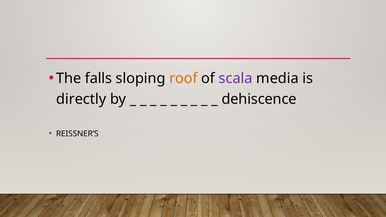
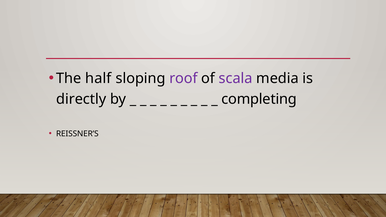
falls: falls -> half
roof colour: orange -> purple
dehiscence: dehiscence -> completing
